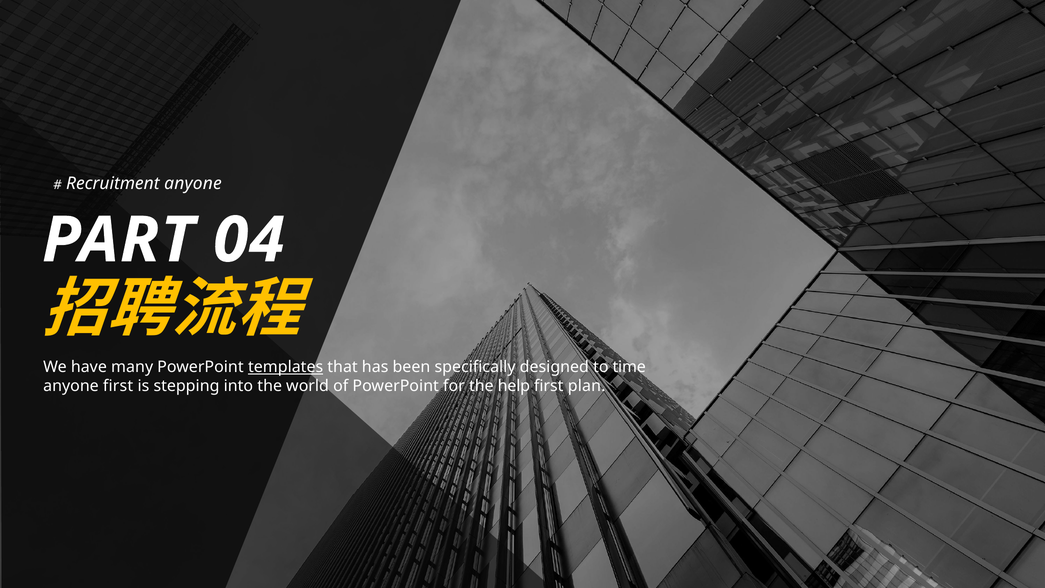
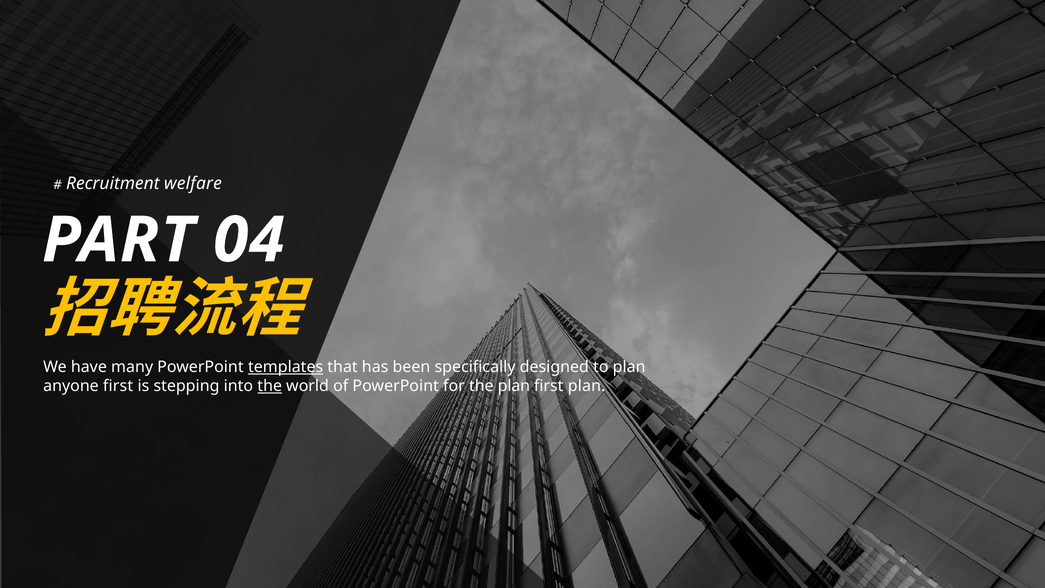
Recruitment anyone: anyone -> welfare
to time: time -> plan
the at (270, 386) underline: none -> present
the help: help -> plan
